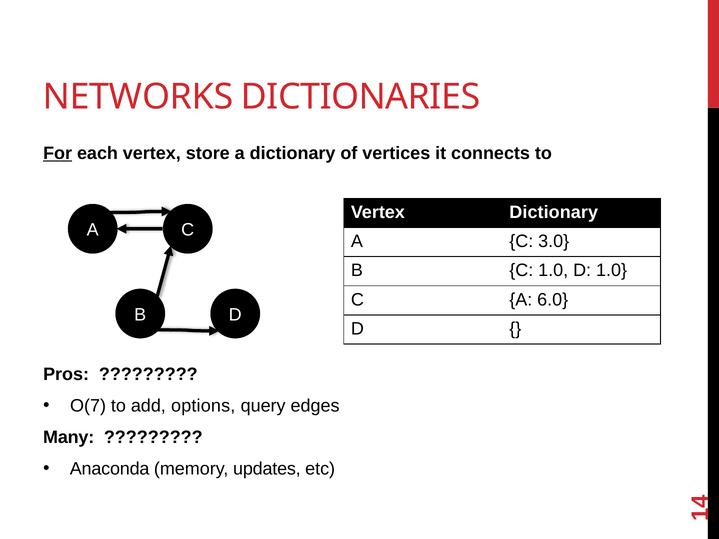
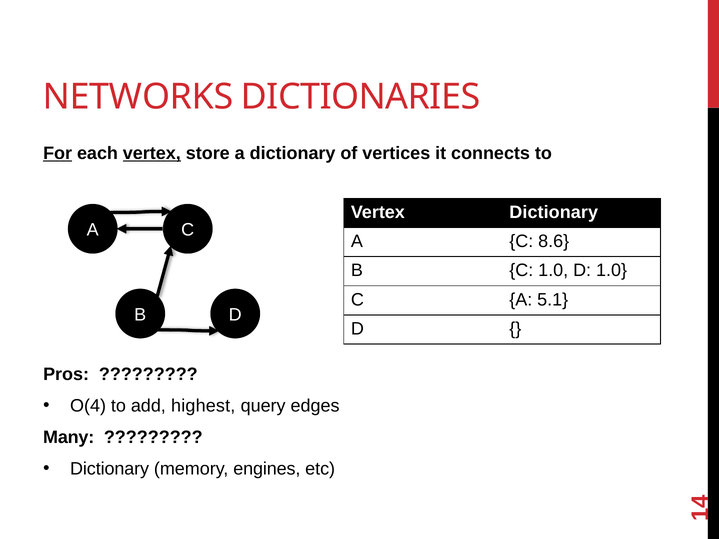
vertex at (152, 153) underline: none -> present
3.0: 3.0 -> 8.6
6.0: 6.0 -> 5.1
O(7: O(7 -> O(4
options: options -> highest
Anaconda at (110, 469): Anaconda -> Dictionary
updates: updates -> engines
